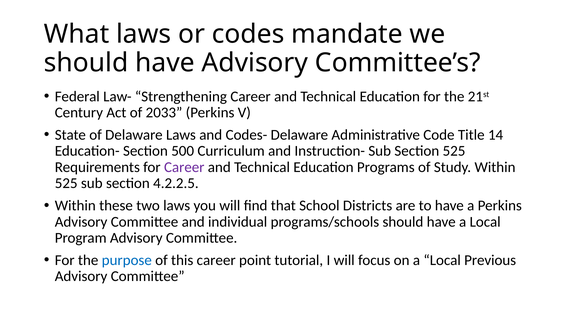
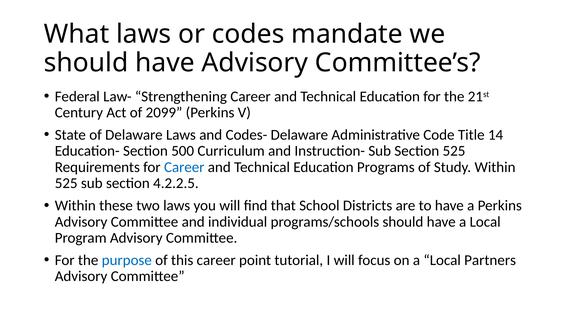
2033: 2033 -> 2099
Career at (184, 167) colour: purple -> blue
Previous: Previous -> Partners
